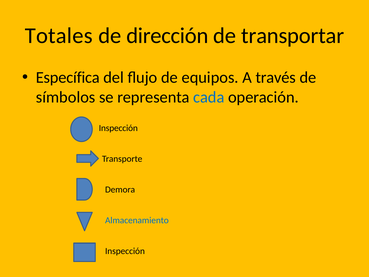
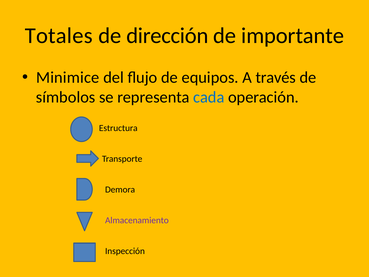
transportar: transportar -> importante
Específica: Específica -> Minimice
Inspección at (118, 128): Inspección -> Estructura
Almacenamiento colour: blue -> purple
